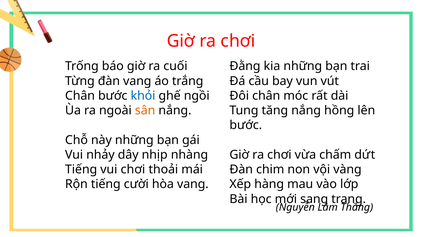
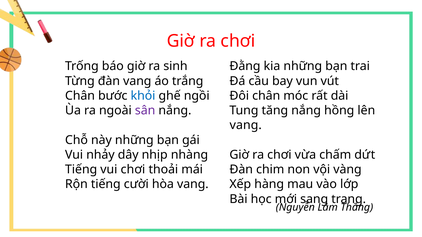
cuối: cuối -> sinh
sân colour: orange -> purple
bước at (246, 125): bước -> vang
